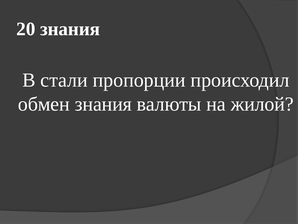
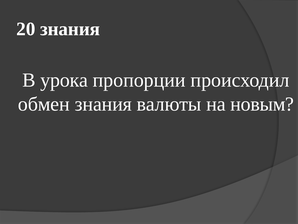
стали: стали -> урока
жилой: жилой -> новым
